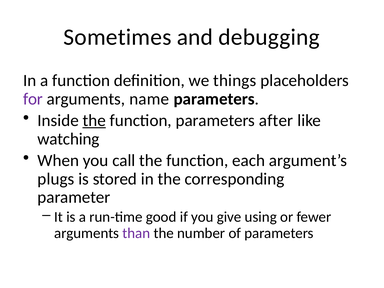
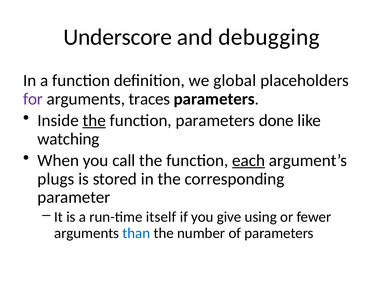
Sometimes: Sometimes -> Underscore
things: things -> global
name: name -> traces
after: after -> done
each underline: none -> present
good: good -> itself
than colour: purple -> blue
